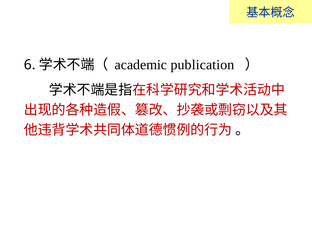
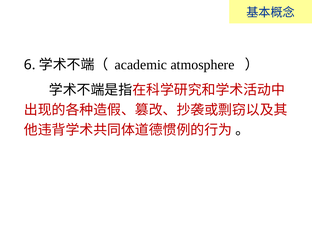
publication: publication -> atmosphere
